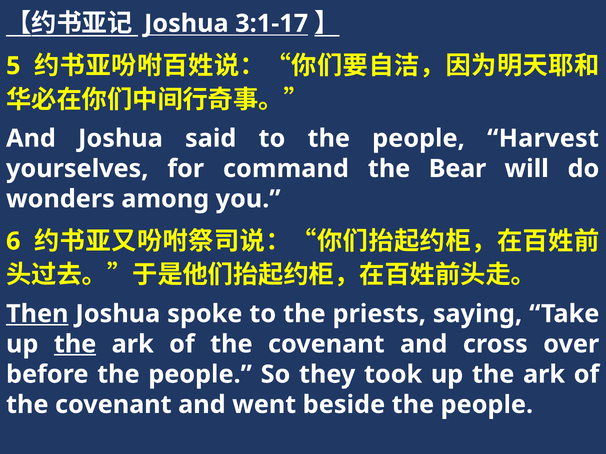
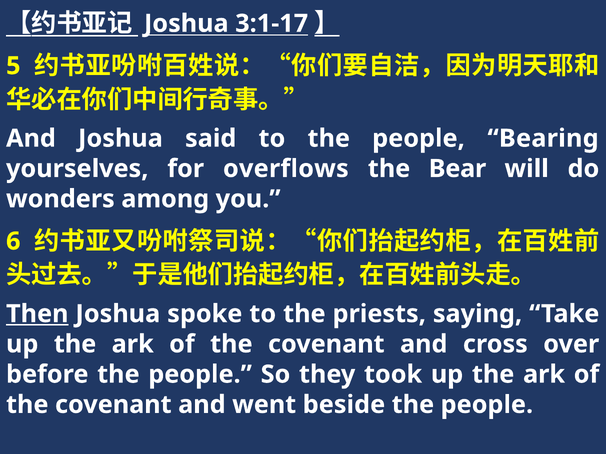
Harvest: Harvest -> Bearing
command: command -> overflows
the at (75, 344) underline: present -> none
